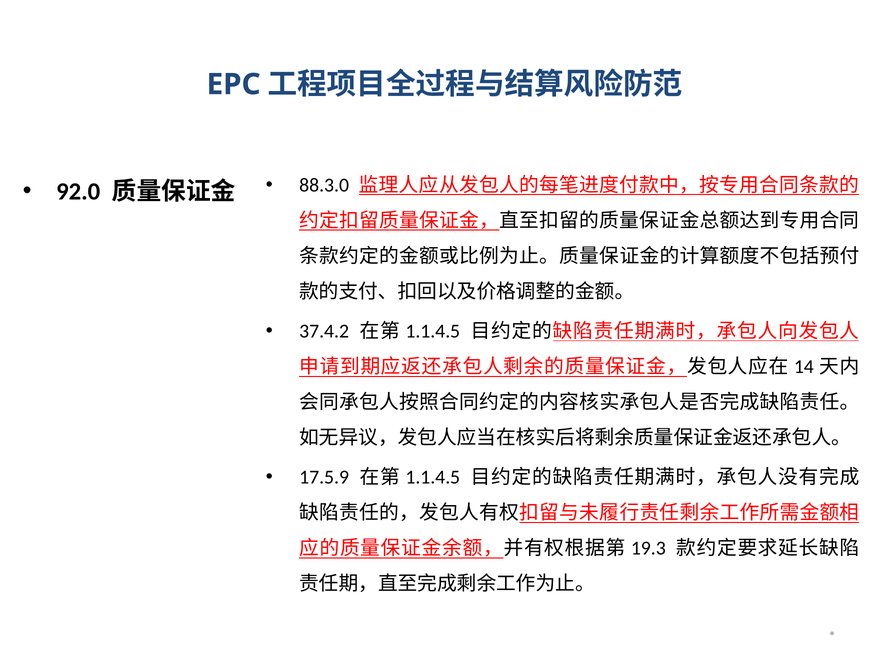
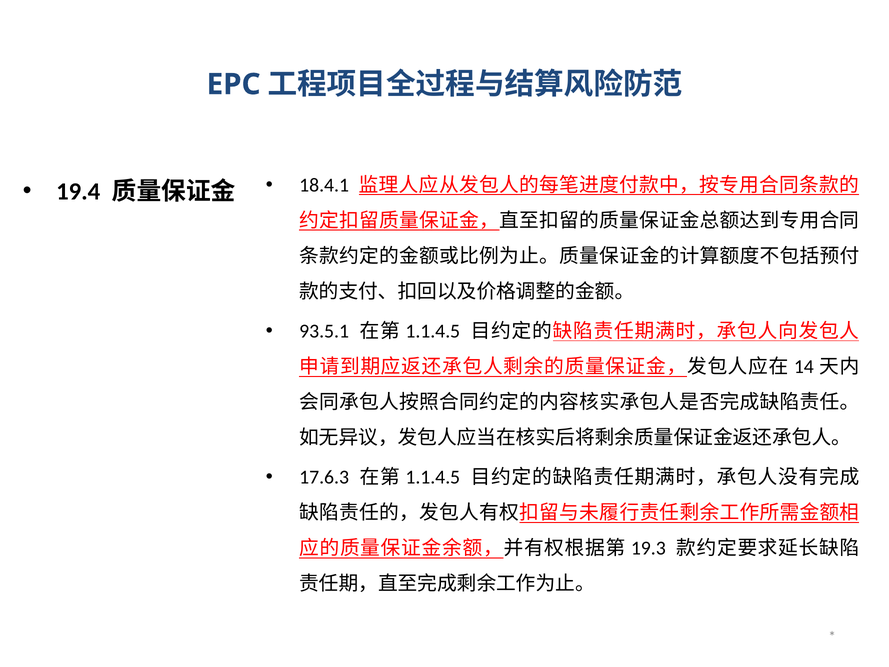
92.0: 92.0 -> 19.4
88.3.0: 88.3.0 -> 18.4.1
37.4.2: 37.4.2 -> 93.5.1
17.5.9: 17.5.9 -> 17.6.3
